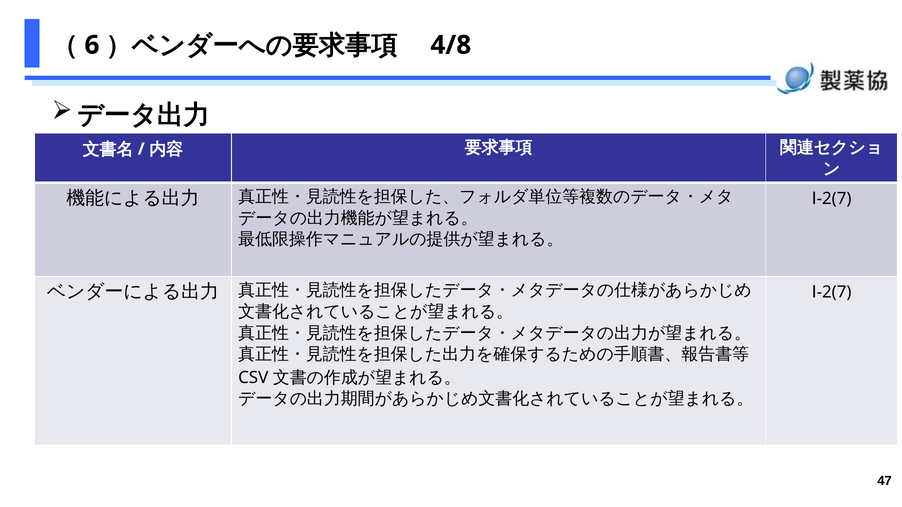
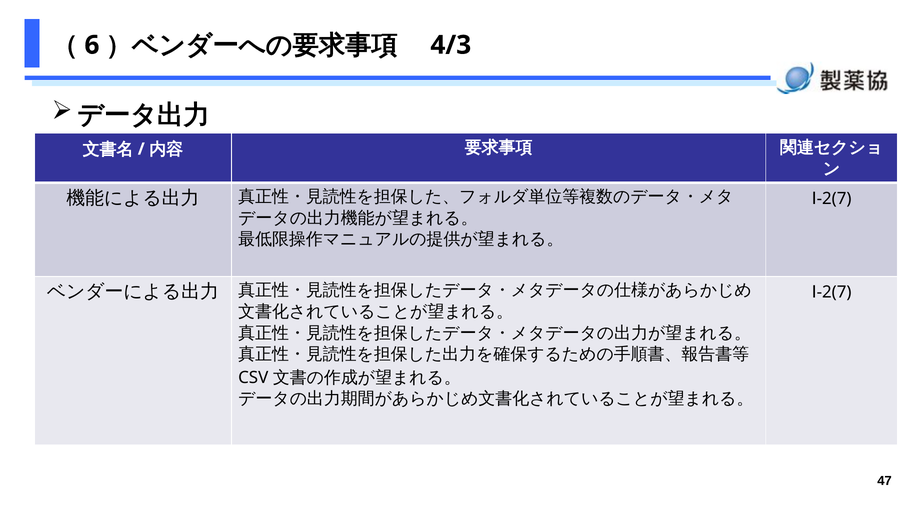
4/8: 4/8 -> 4/3
